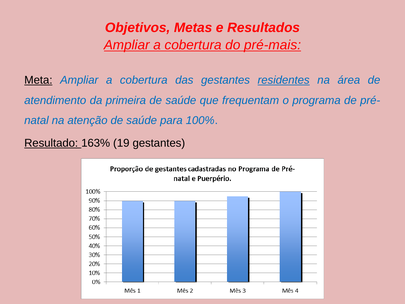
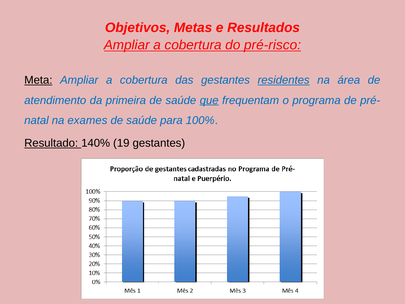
pré-mais: pré-mais -> pré-risco
que underline: none -> present
atenção: atenção -> exames
163%: 163% -> 140%
